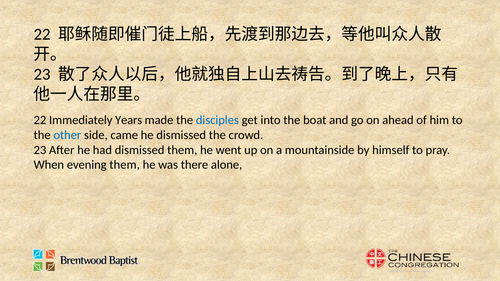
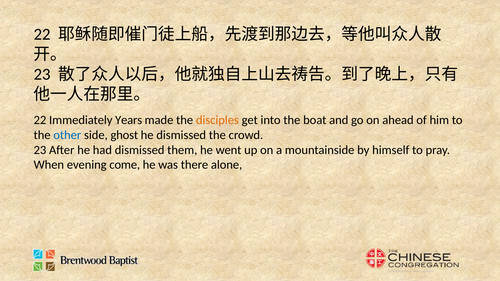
disciples colour: blue -> orange
came: came -> ghost
evening them: them -> come
